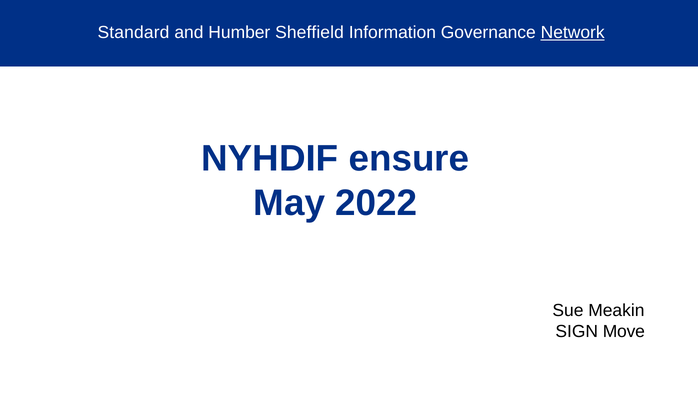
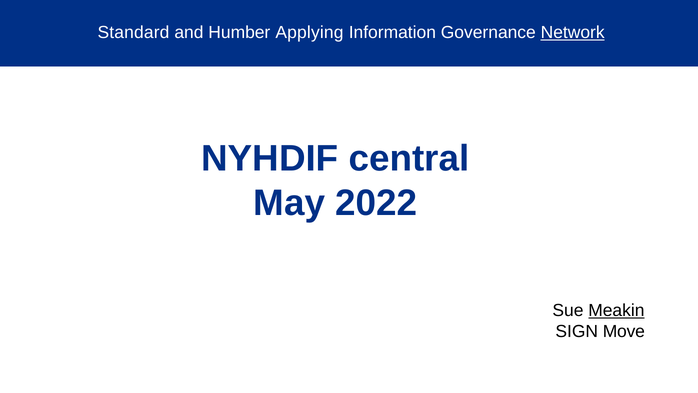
Sheffield: Sheffield -> Applying
ensure: ensure -> central
Meakin underline: none -> present
